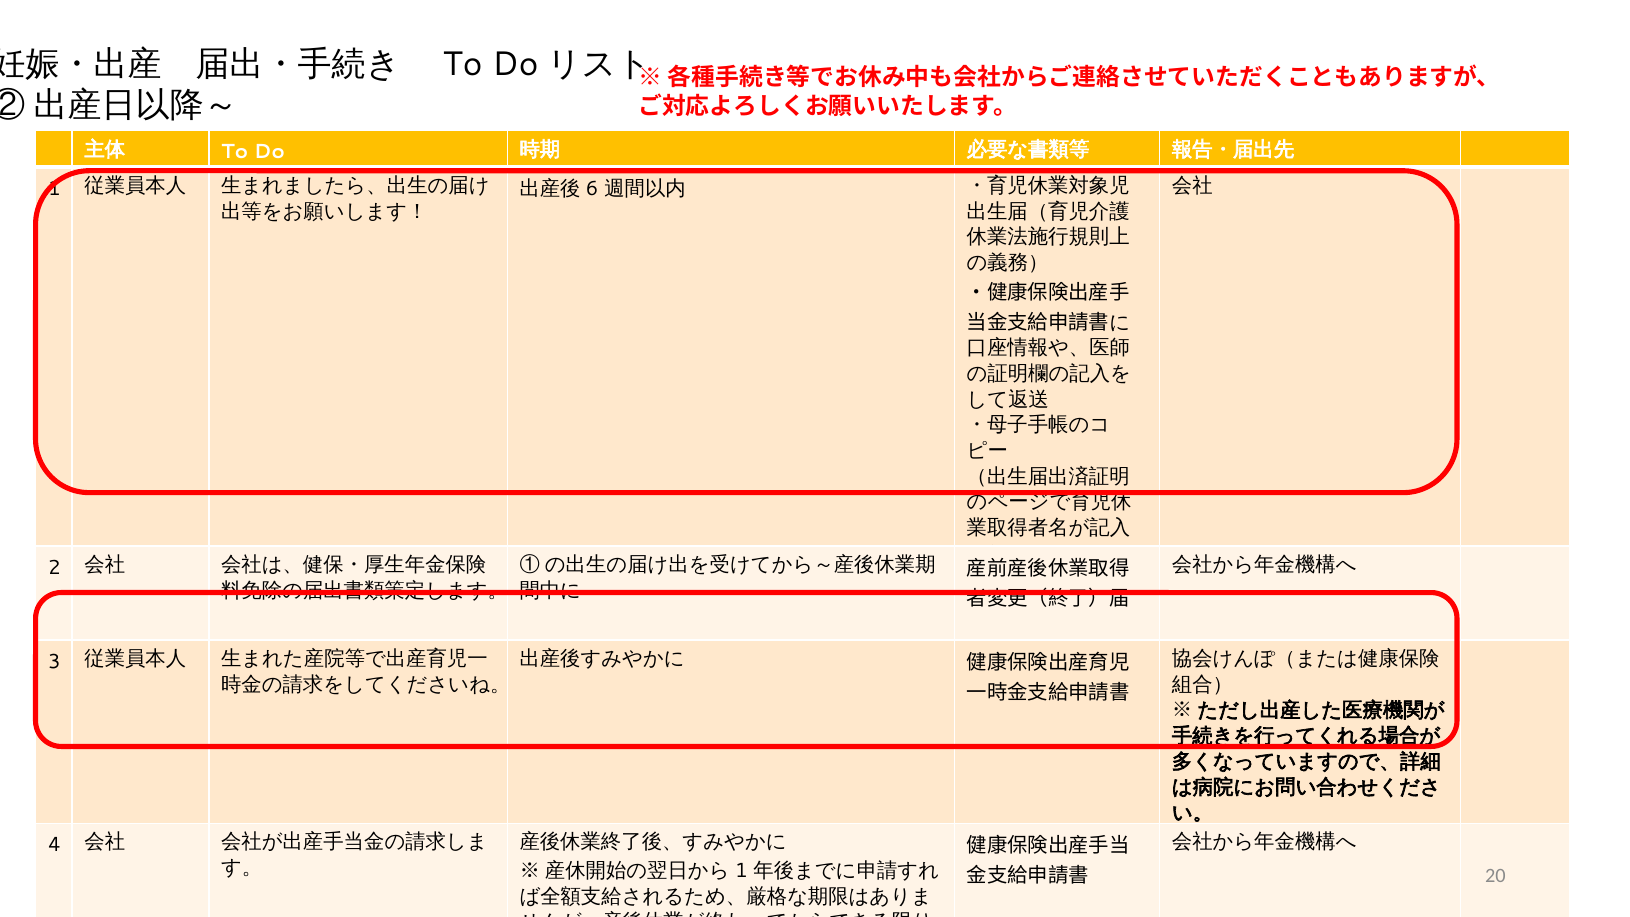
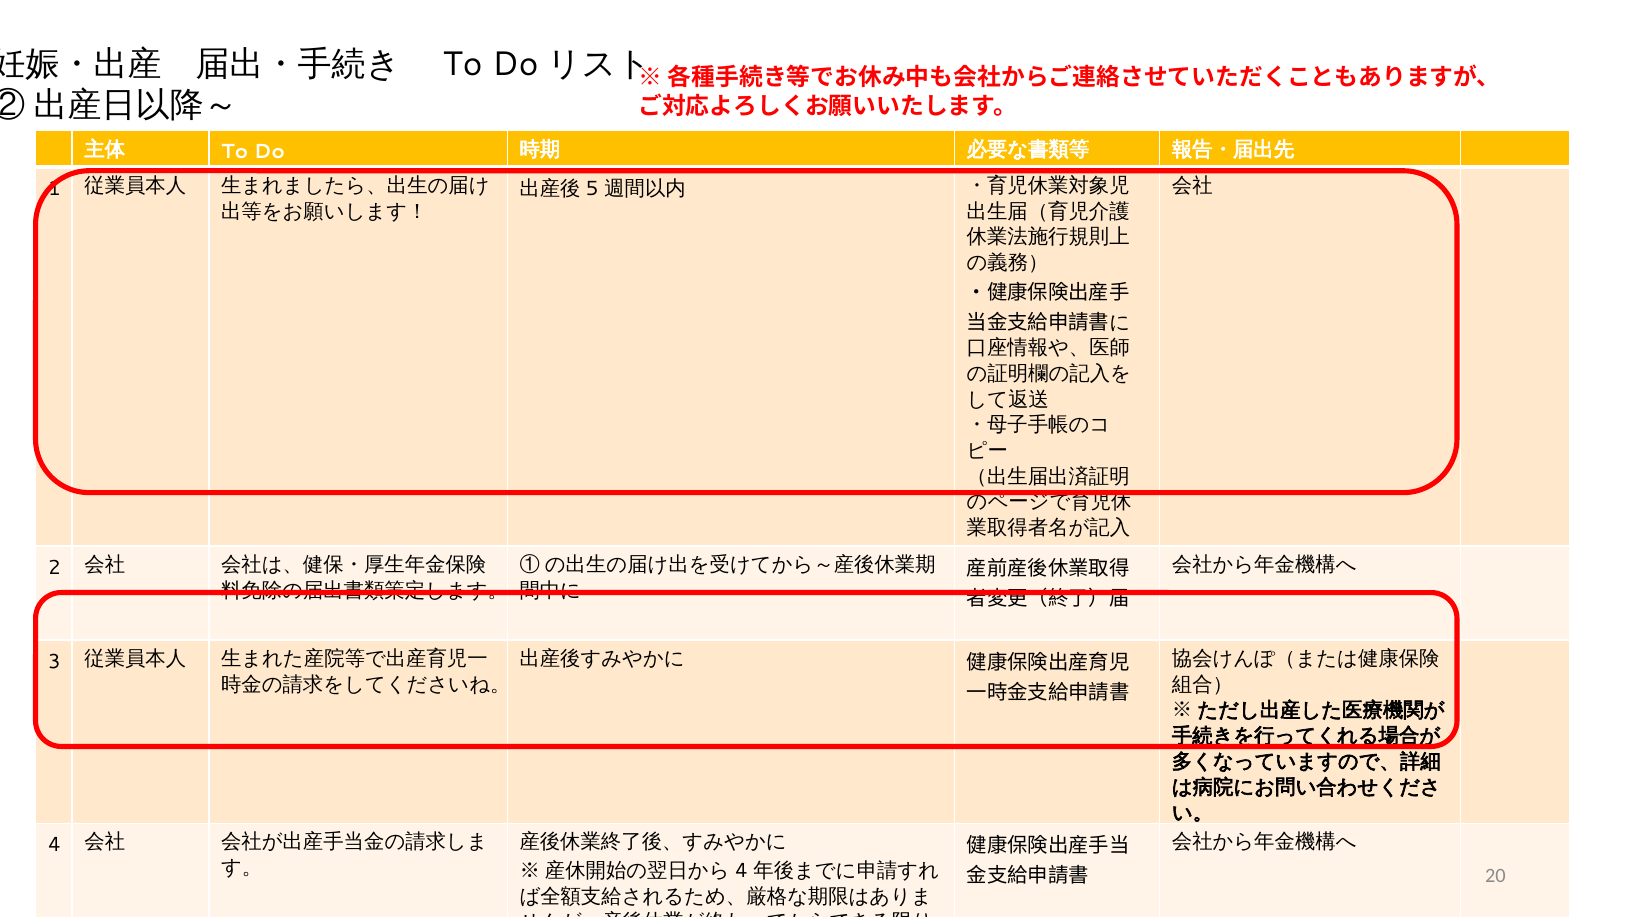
6: 6 -> 5
1 at (741, 870): 1 -> 4
